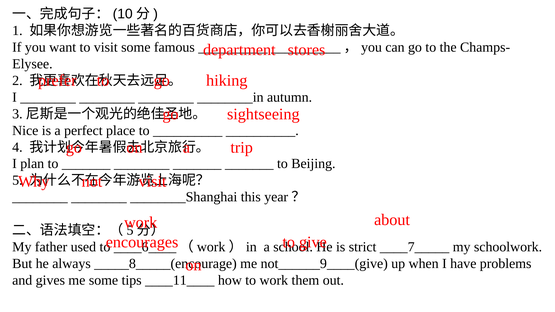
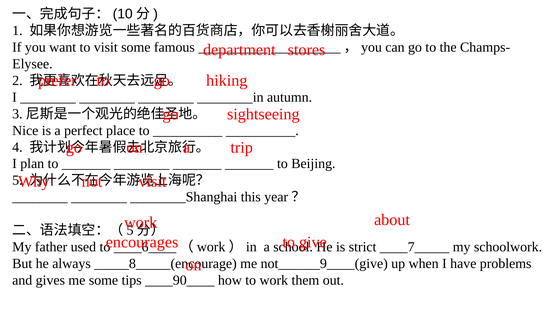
____11____: ____11____ -> ____90____
